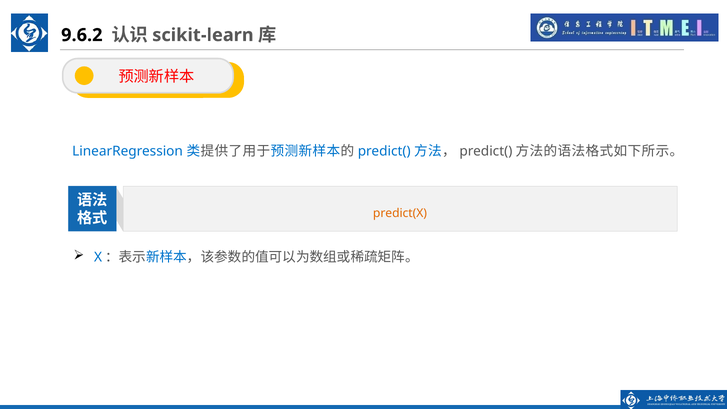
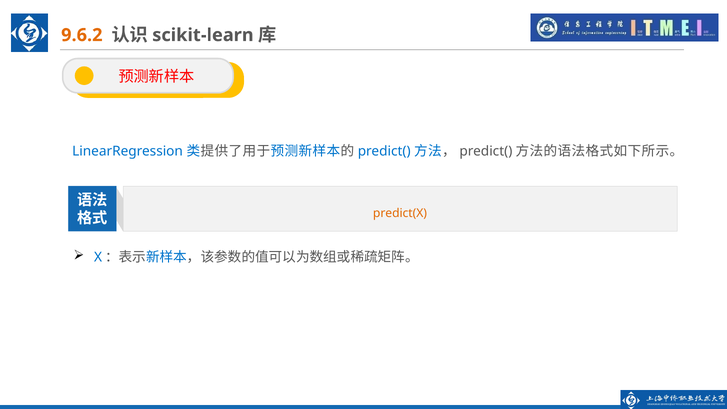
9.6.2 colour: black -> orange
